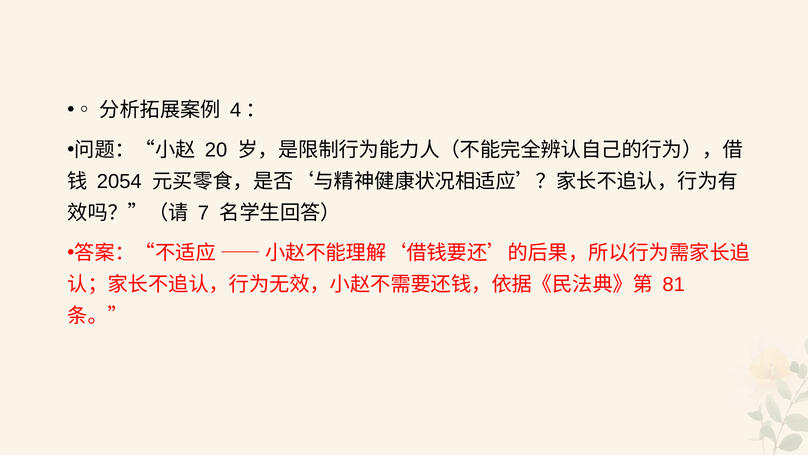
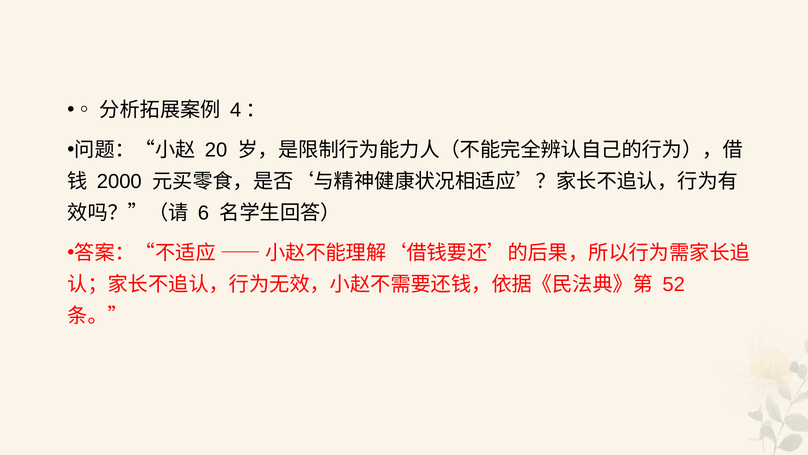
2054: 2054 -> 2000
7: 7 -> 6
81: 81 -> 52
